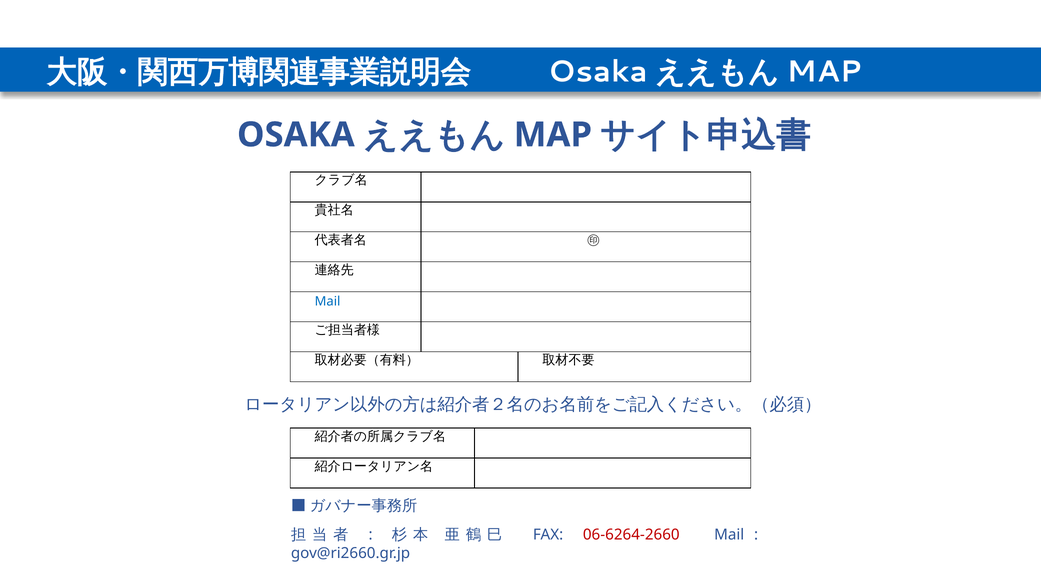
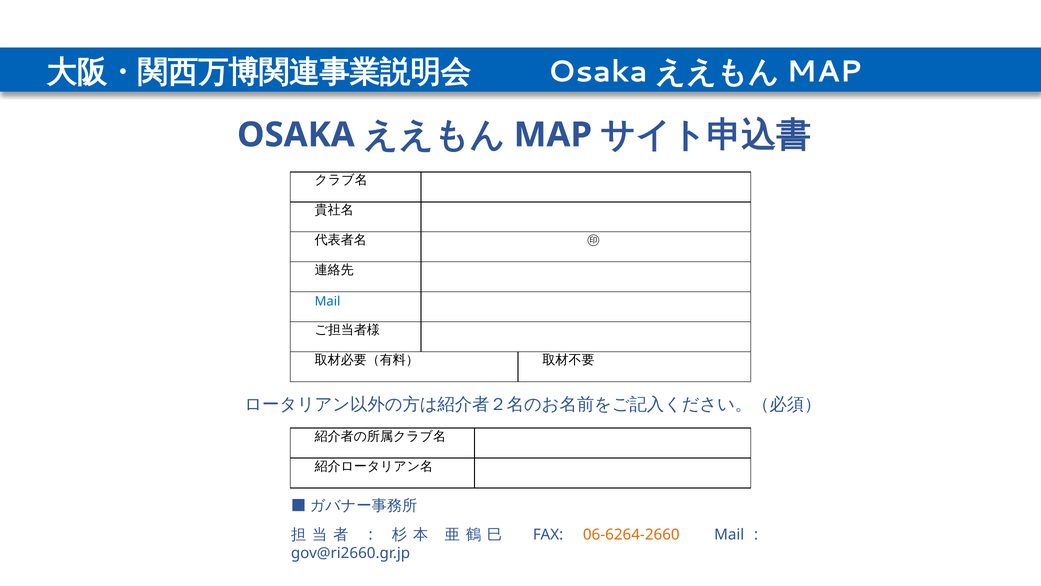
06-6264-2660 colour: red -> orange
